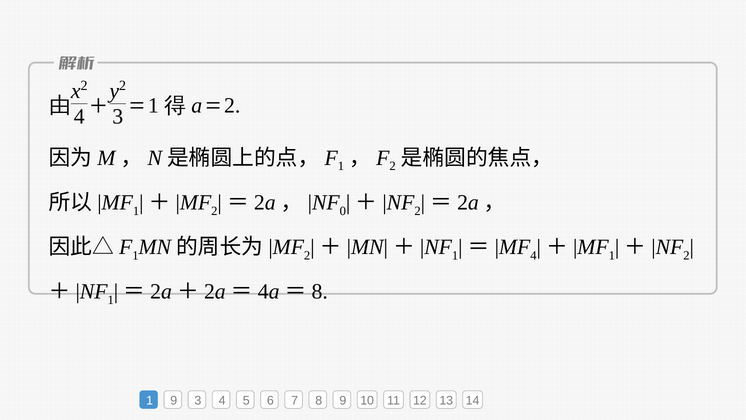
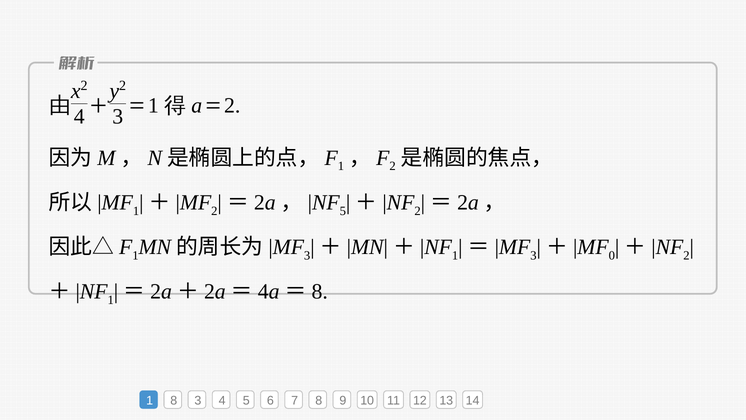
0 at (343, 211): 0 -> 5
2 at (307, 255): 2 -> 3
4 at (533, 255): 4 -> 3
1 at (612, 255): 1 -> 0
1 9: 9 -> 8
